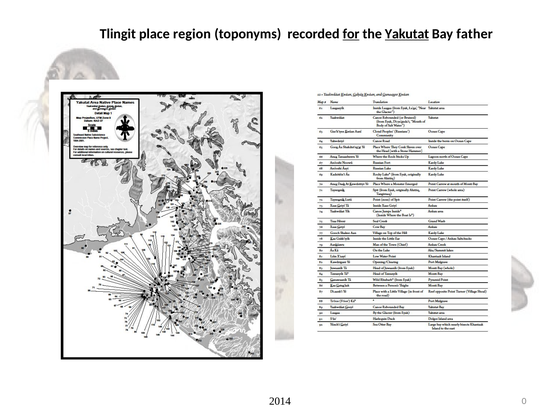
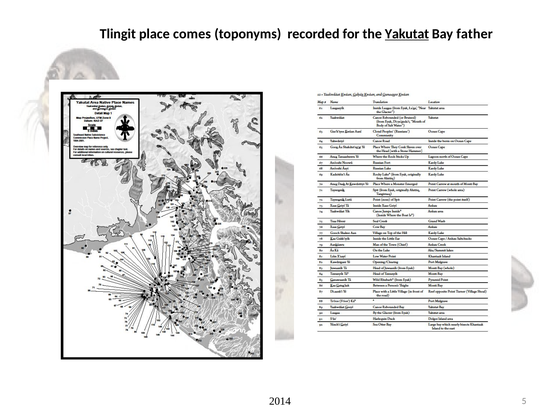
region: region -> comes
for underline: present -> none
0: 0 -> 5
